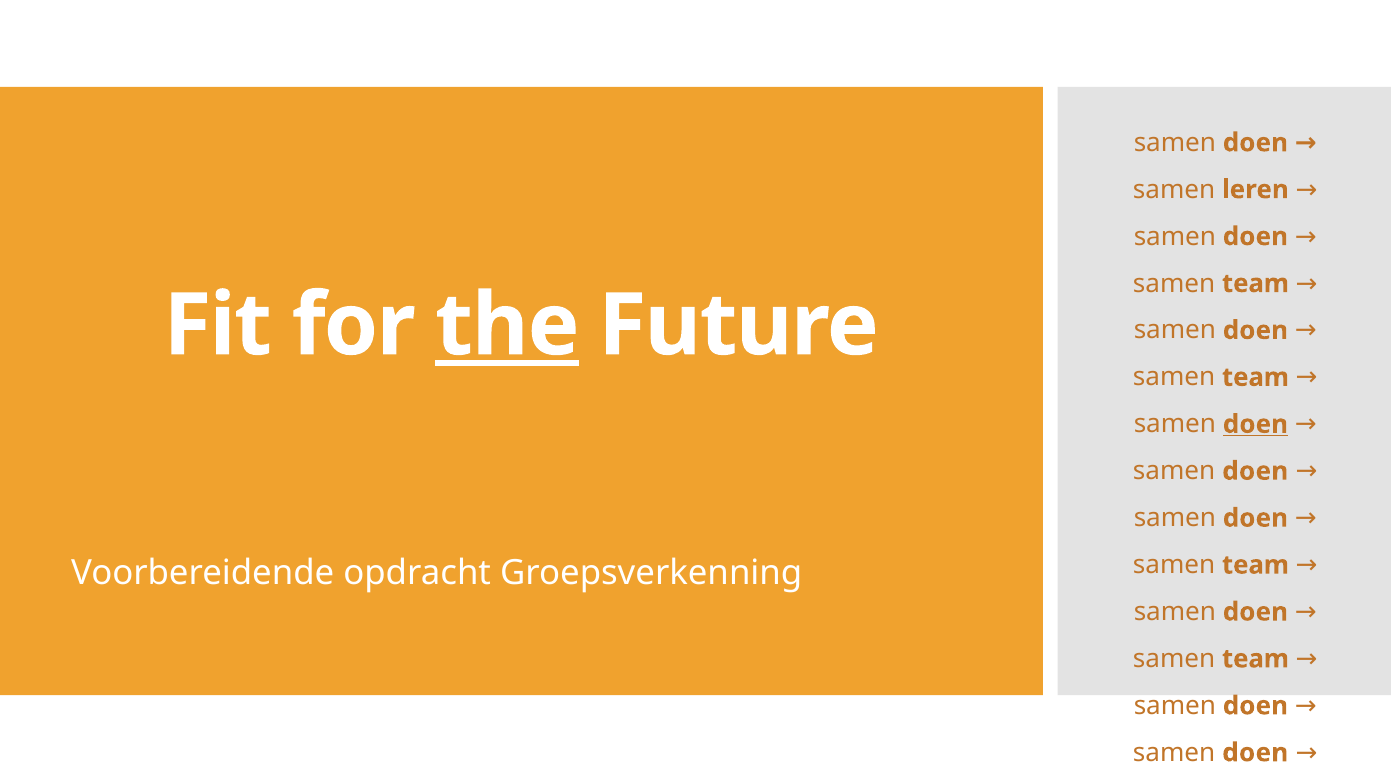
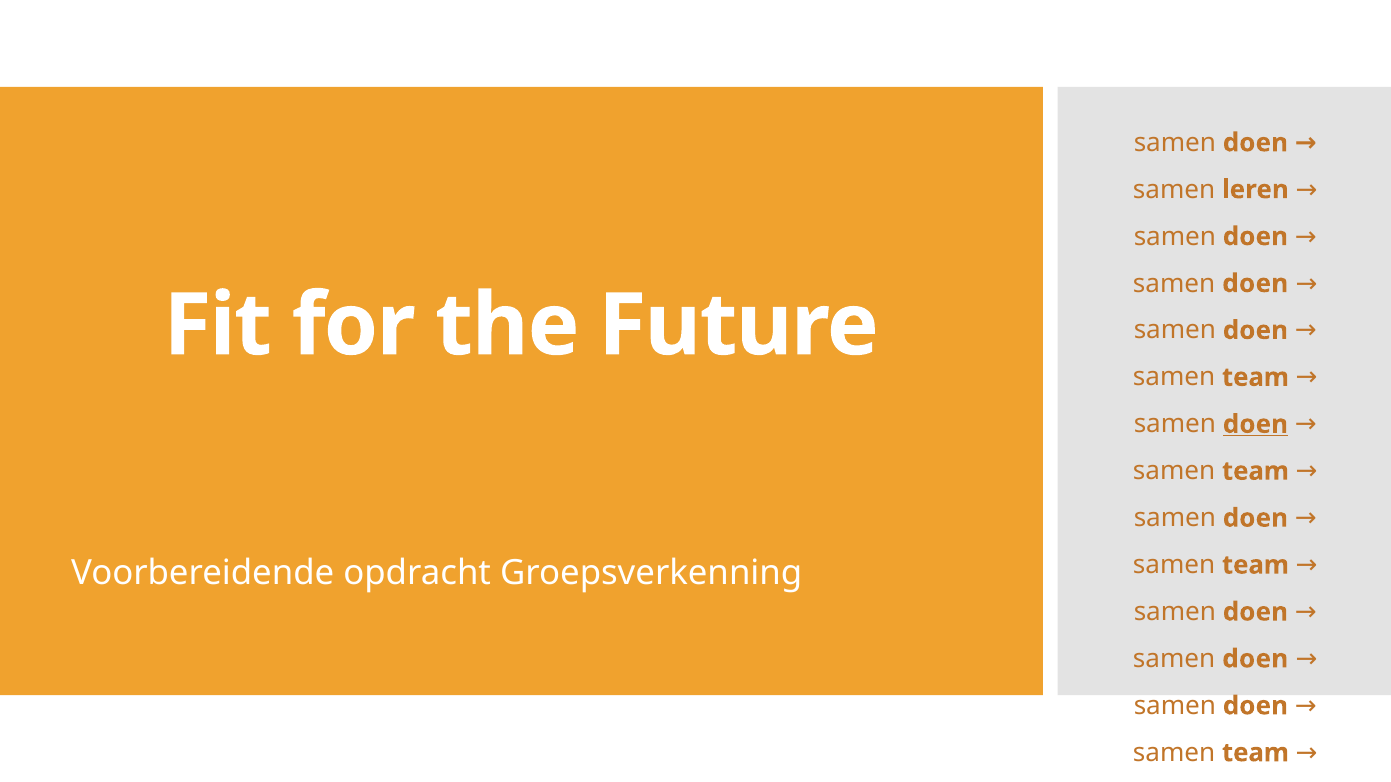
team at (1255, 284): team -> doen
the underline: present -> none
doen at (1255, 471): doen -> team
team at (1255, 659): team -> doen
doen at (1255, 753): doen -> team
